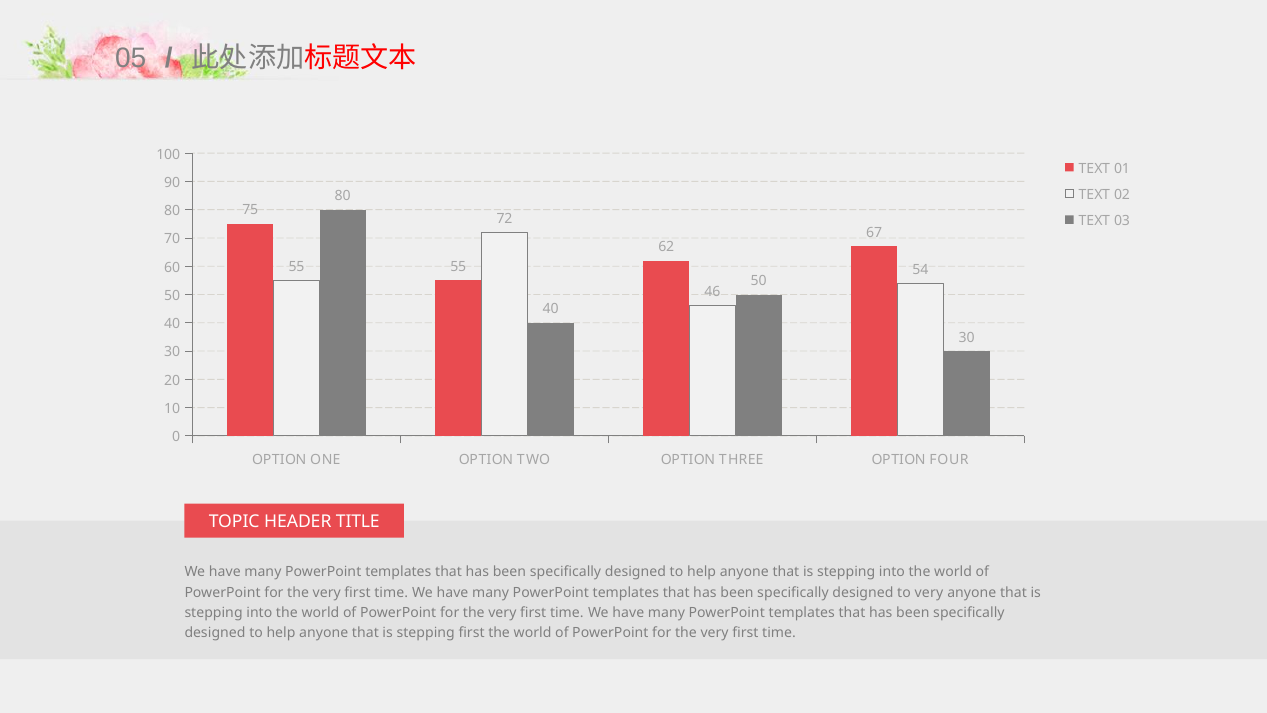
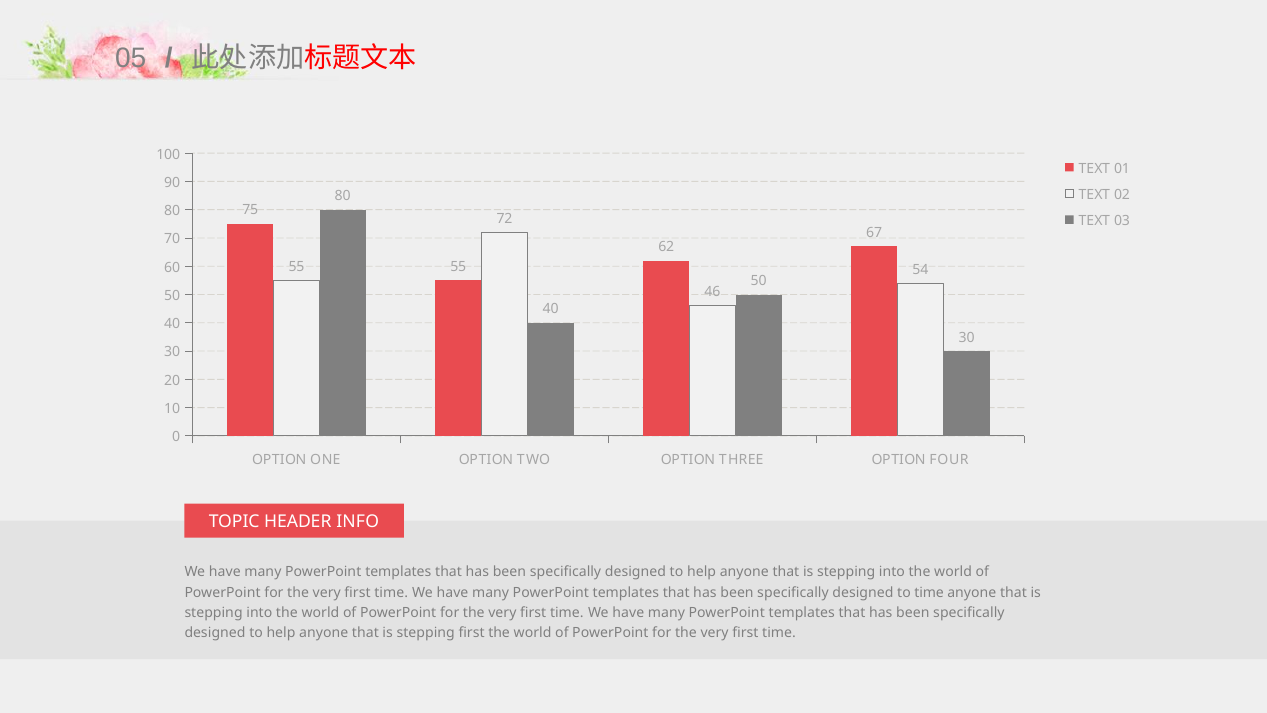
TITLE: TITLE -> INFO
to very: very -> time
